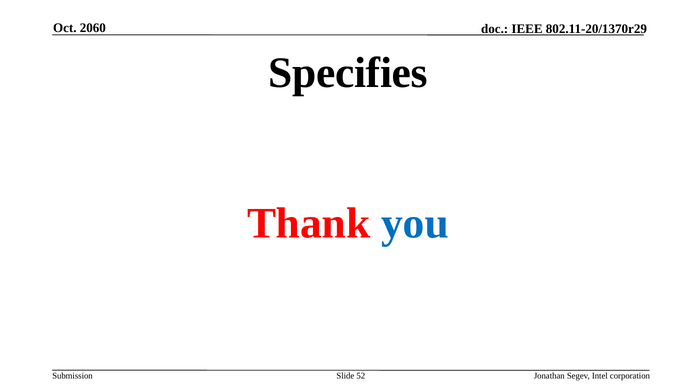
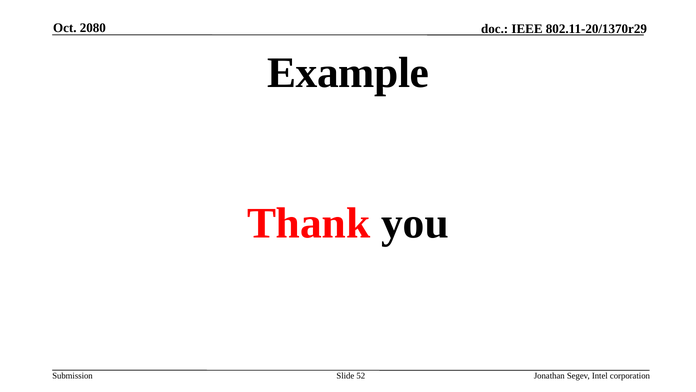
2060: 2060 -> 2080
Specifies: Specifies -> Example
you colour: blue -> black
